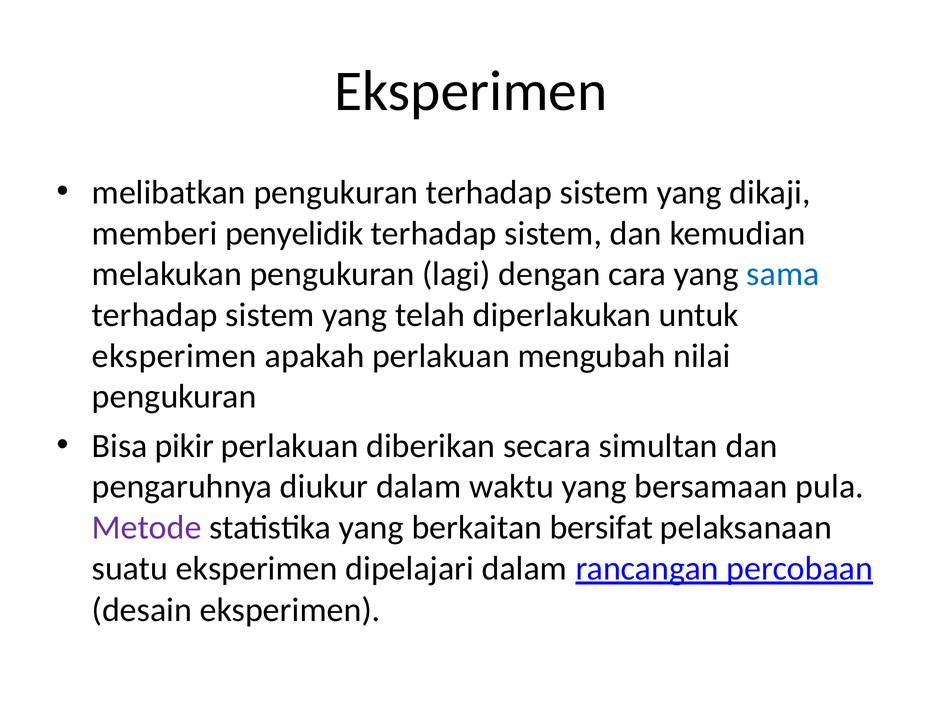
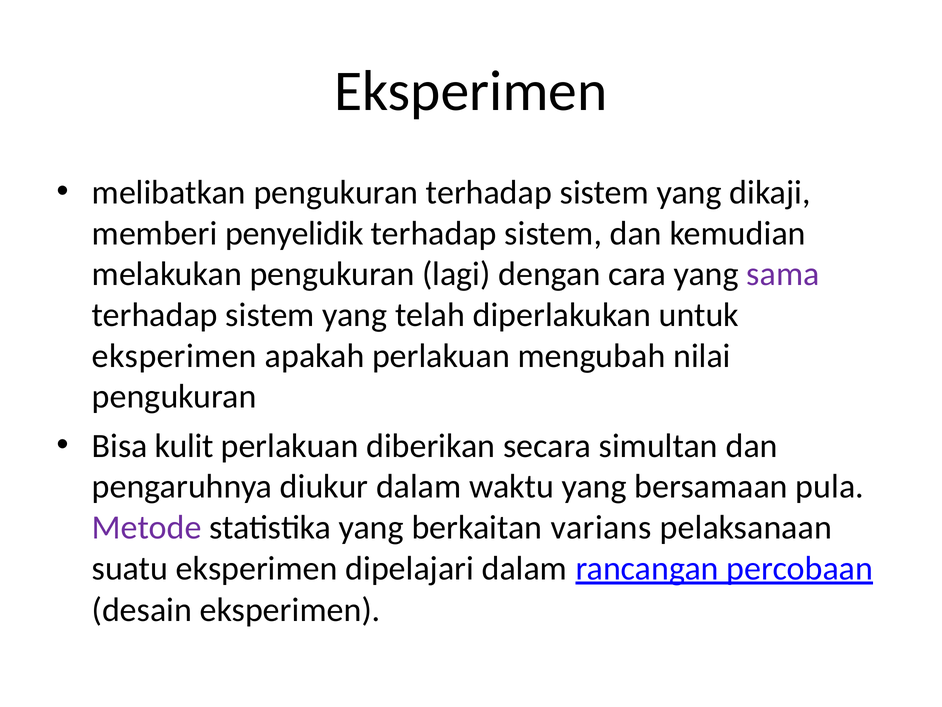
sama colour: blue -> purple
pikir: pikir -> kulit
bersifat: bersifat -> varians
